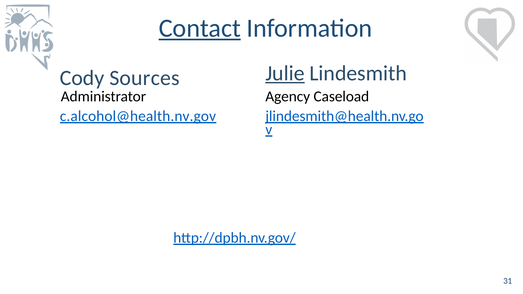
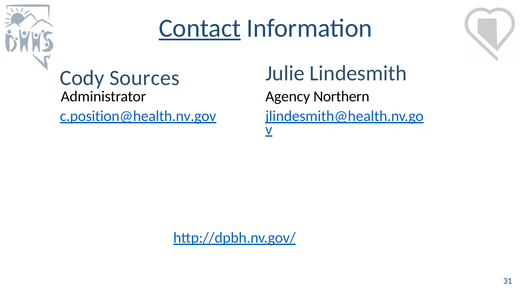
Julie underline: present -> none
Caseload: Caseload -> Northern
c.alcohol@health.nv.gov: c.alcohol@health.nv.gov -> c.position@health.nv.gov
